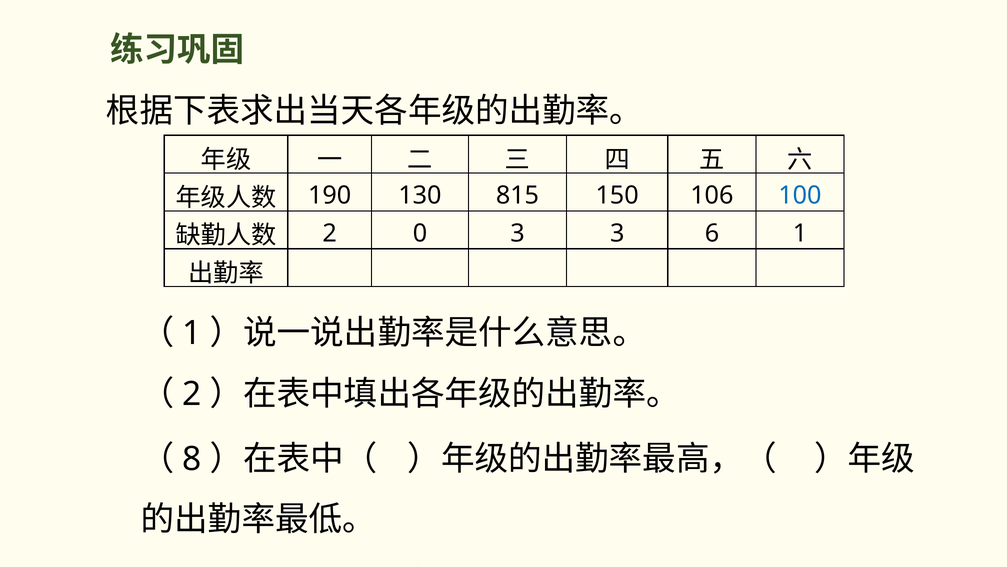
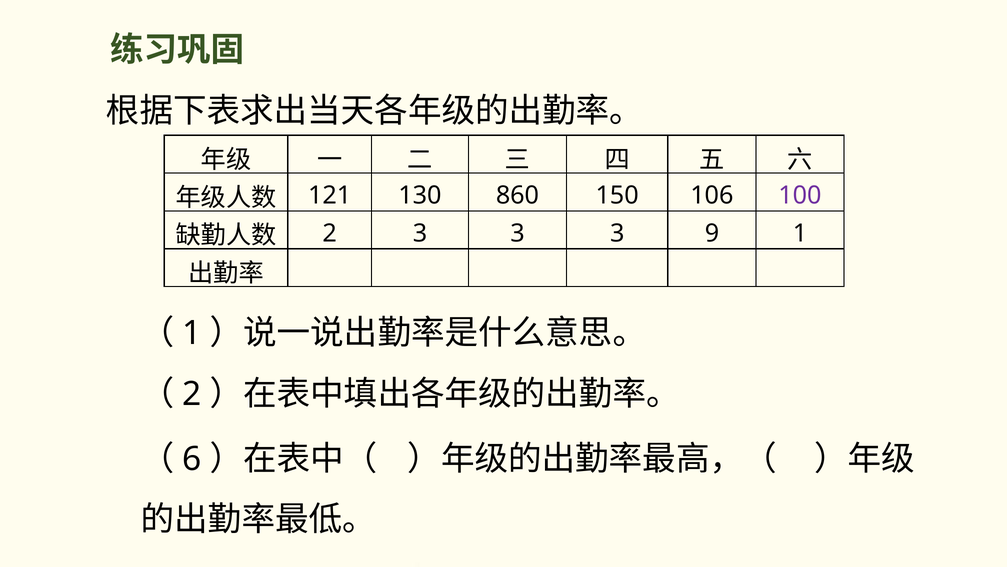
190: 190 -> 121
815: 815 -> 860
100 colour: blue -> purple
2 0: 0 -> 3
6: 6 -> 9
8: 8 -> 6
